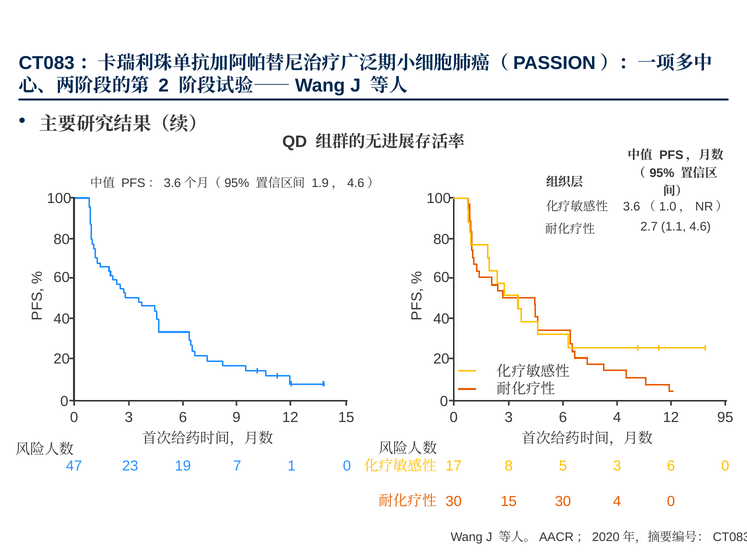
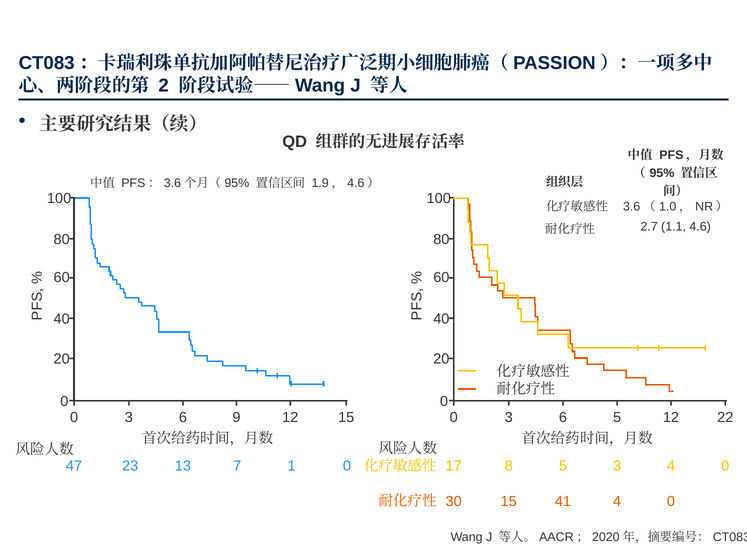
6 4: 4 -> 5
95: 95 -> 22
19: 19 -> 13
5 3 6: 6 -> 4
15 30: 30 -> 41
